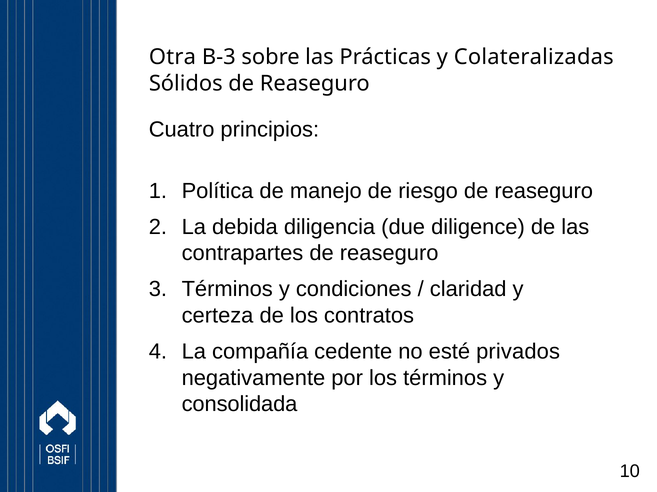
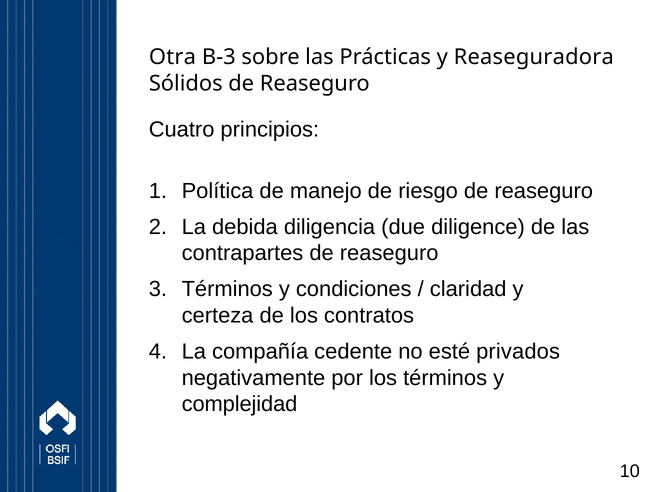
Colateralizadas: Colateralizadas -> Reaseguradora
consolidada: consolidada -> complejidad
